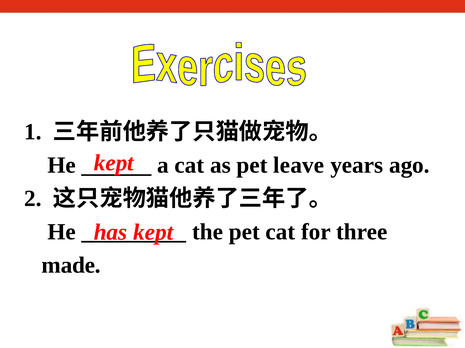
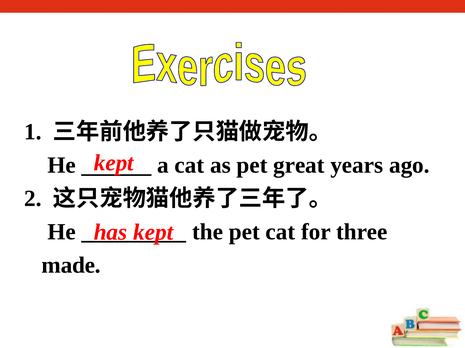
leave: leave -> great
